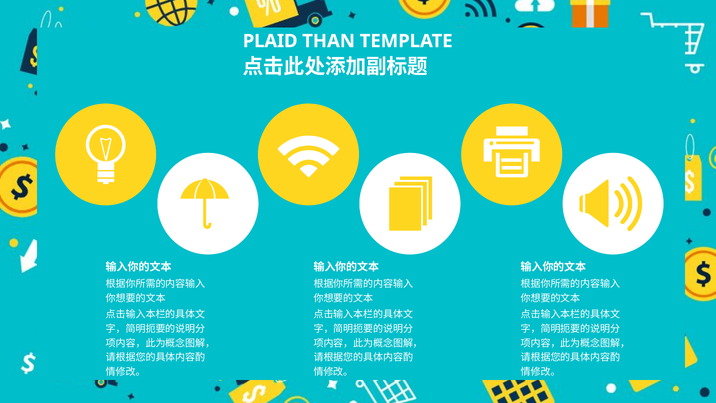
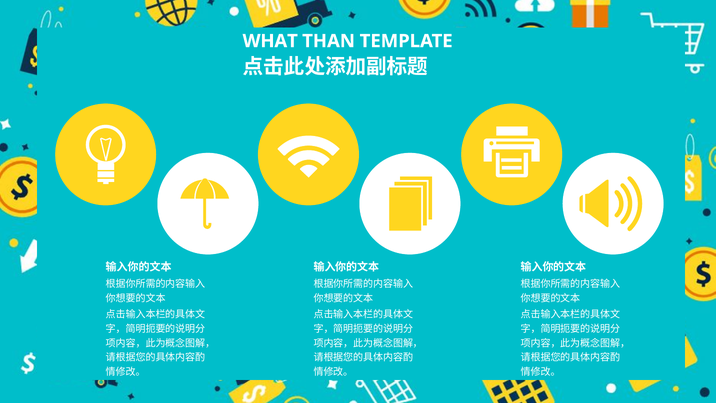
PLAID: PLAID -> WHAT
